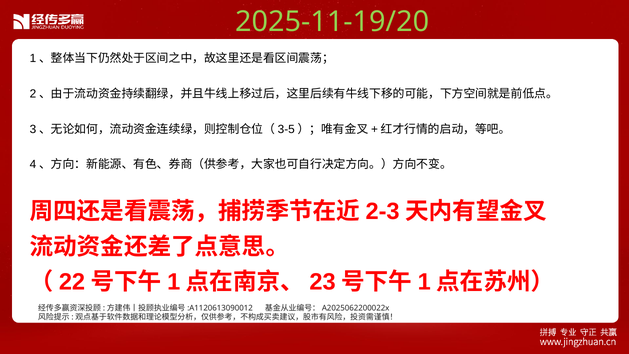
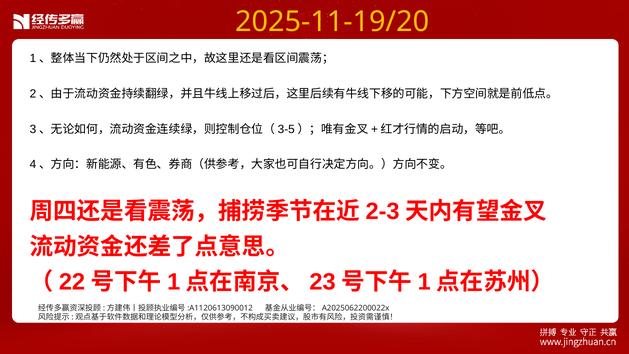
2025-11-19/20 colour: light green -> yellow
